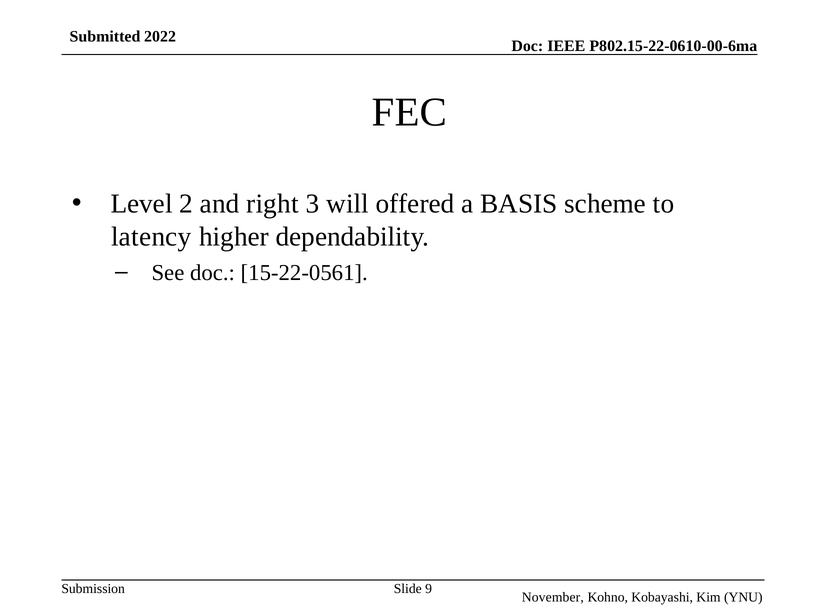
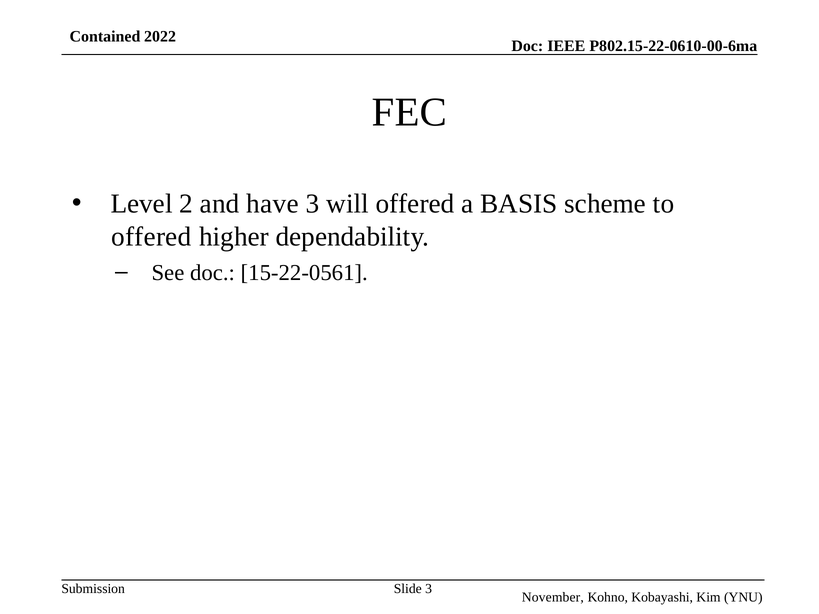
Submitted: Submitted -> Contained
right: right -> have
latency at (151, 237): latency -> offered
Slide 9: 9 -> 3
